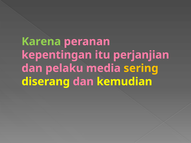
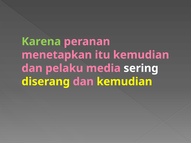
kepentingan: kepentingan -> menetapkan
itu perjanjian: perjanjian -> kemudian
sering colour: yellow -> white
